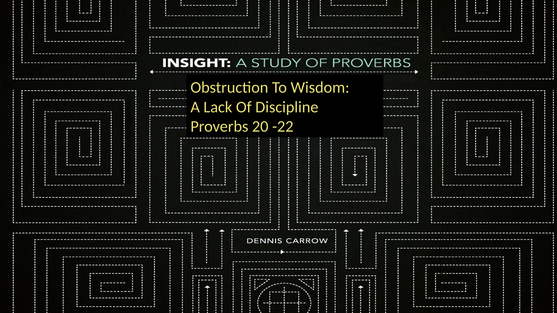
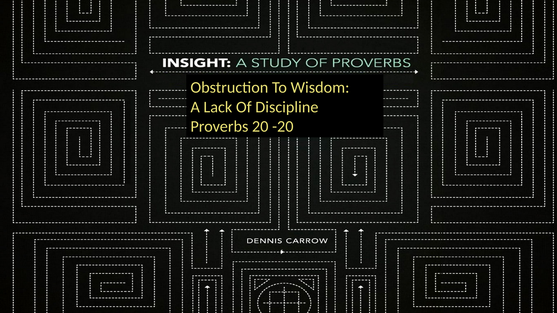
-22: -22 -> -20
